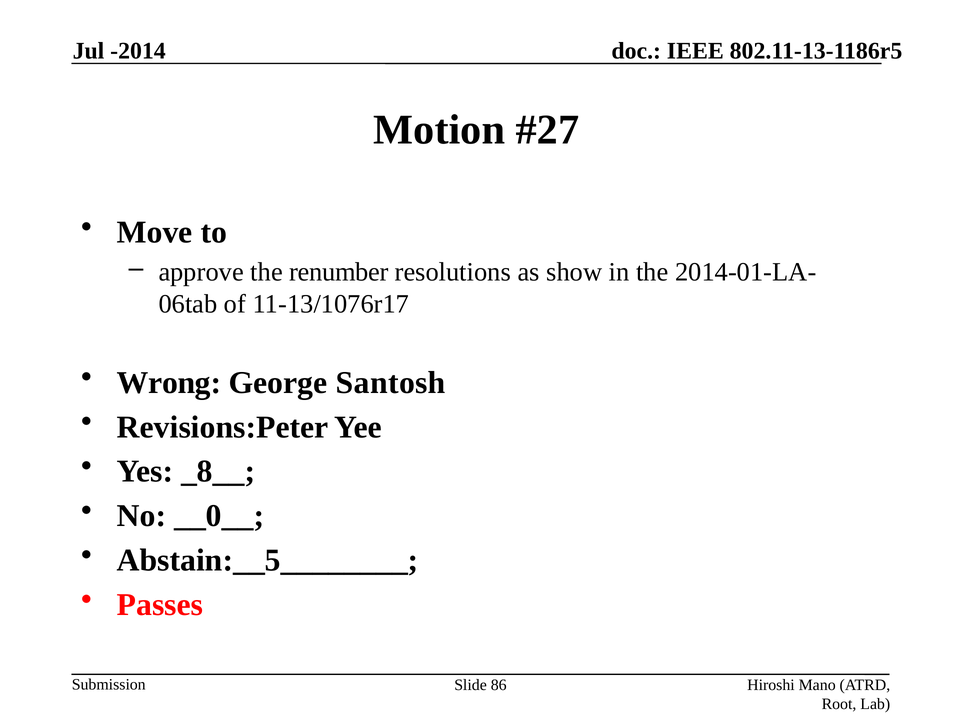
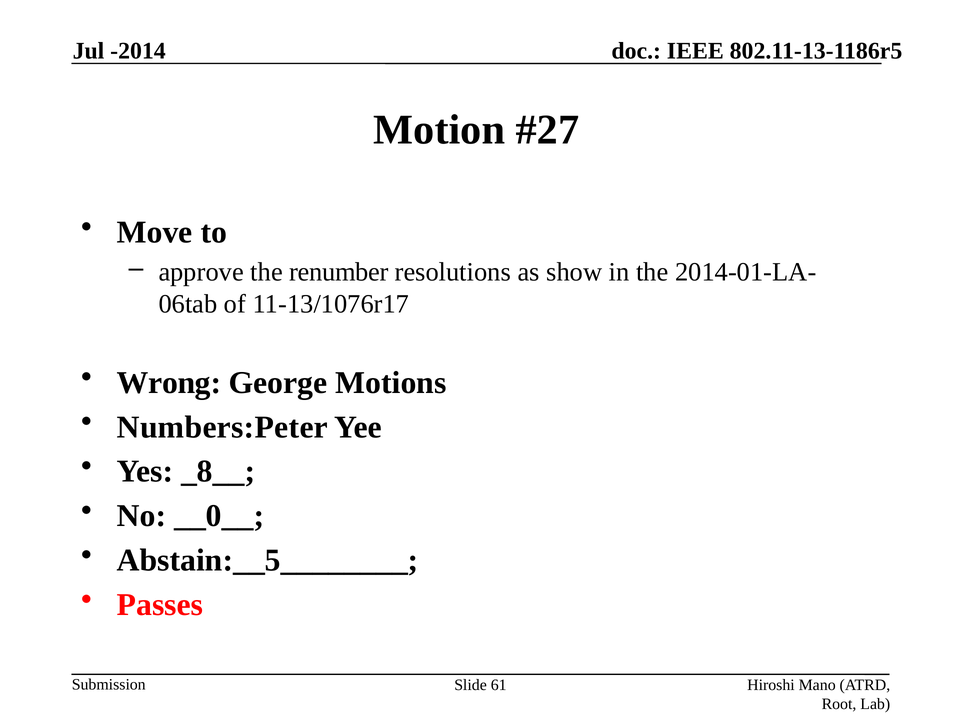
Santosh: Santosh -> Motions
Revisions:Peter: Revisions:Peter -> Numbers:Peter
86: 86 -> 61
